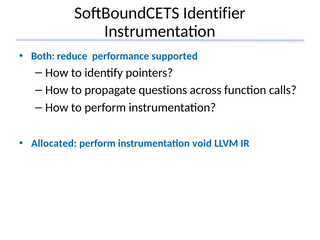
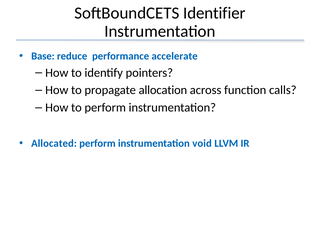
Both: Both -> Base
supported: supported -> accelerate
questions: questions -> allocation
